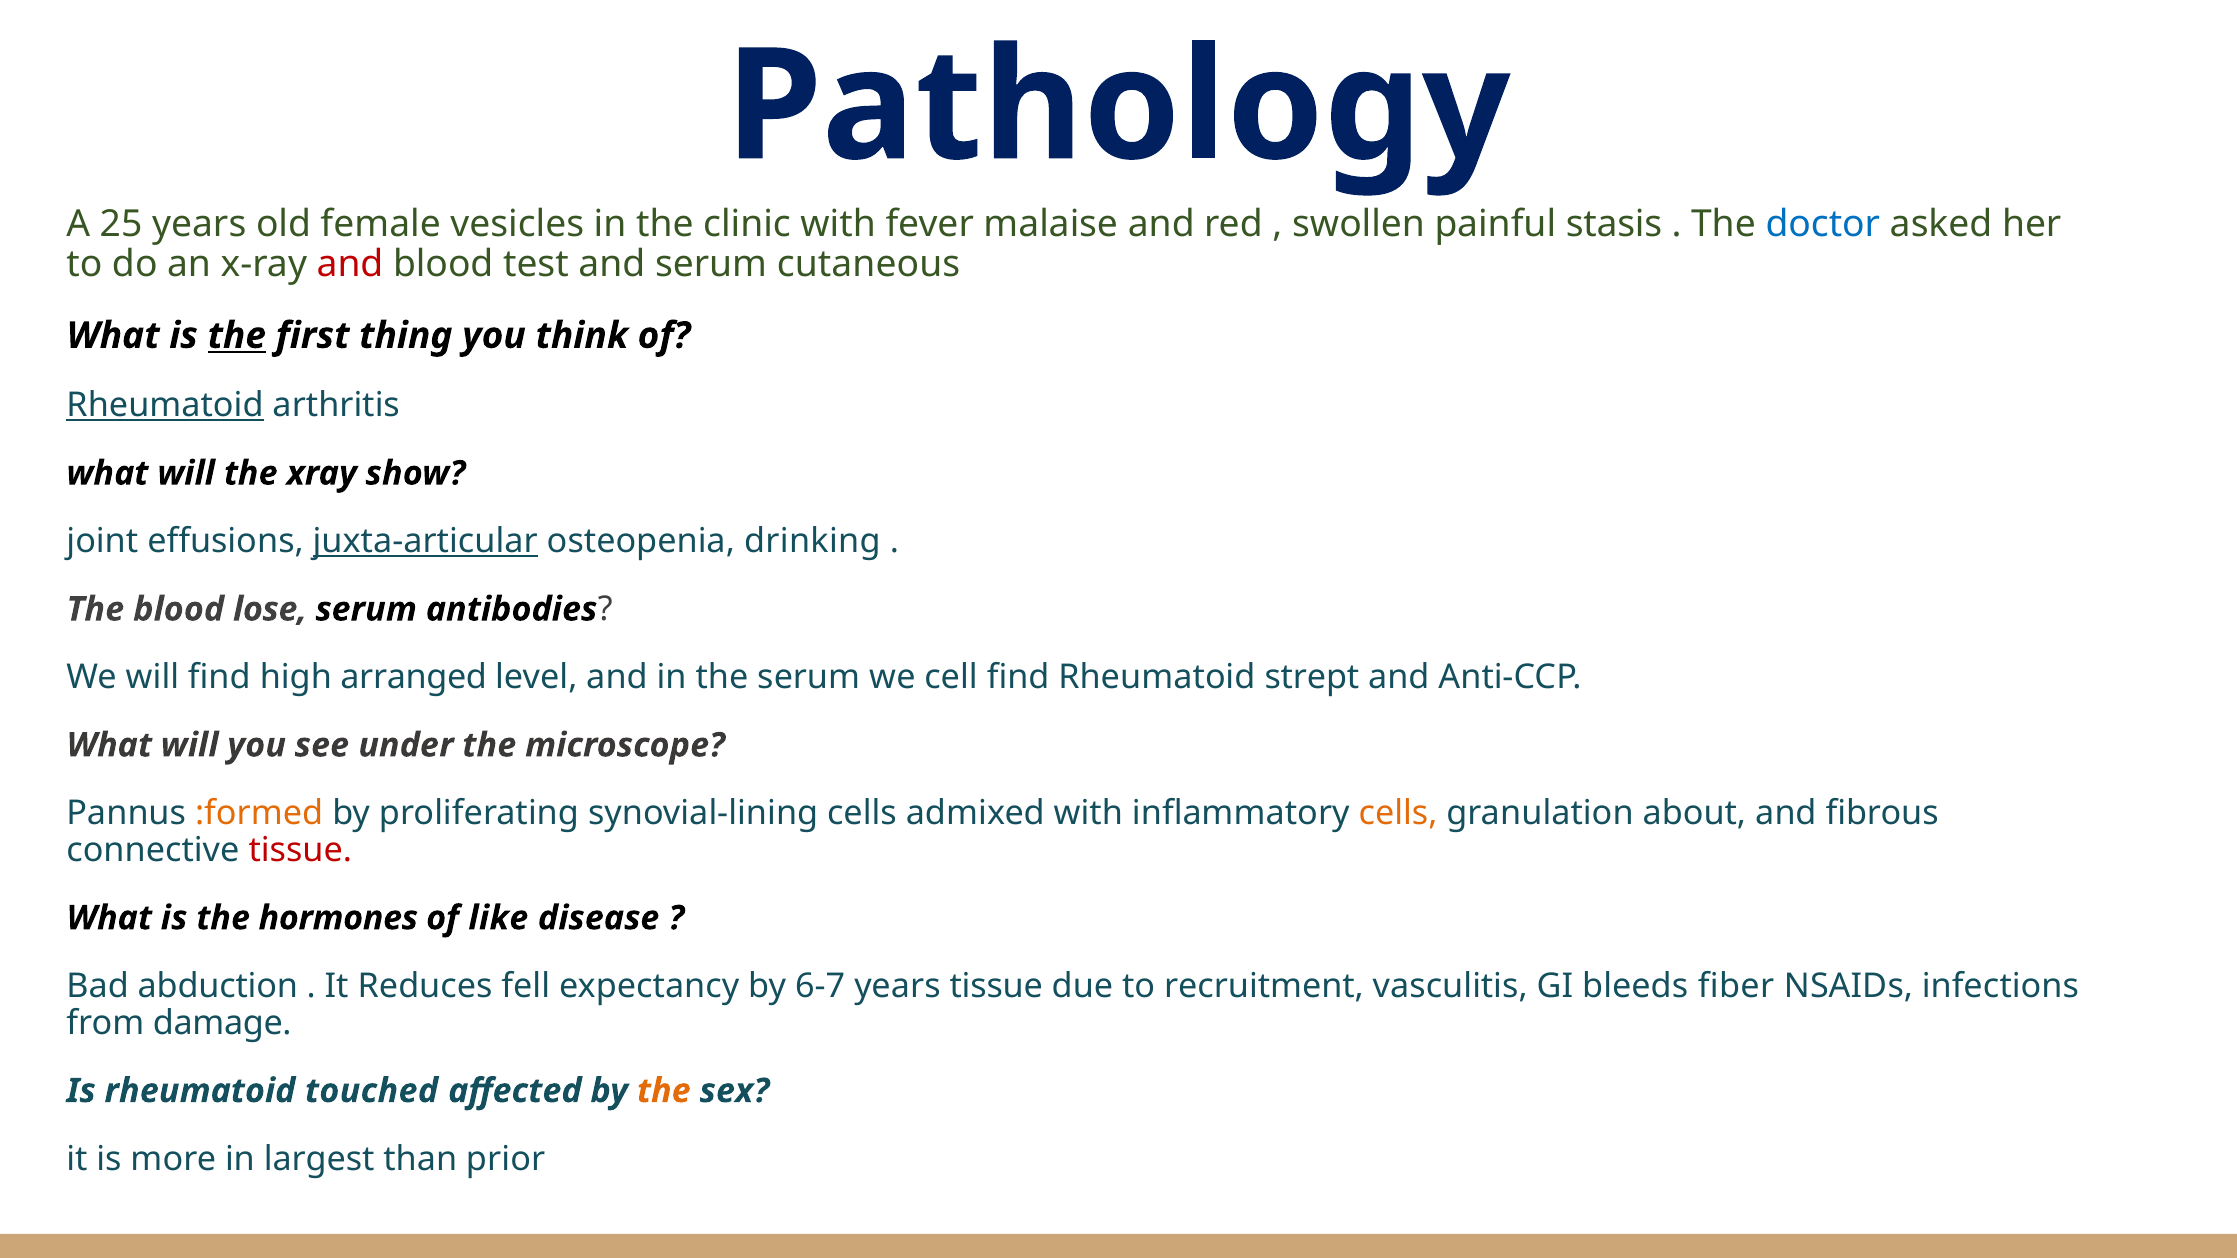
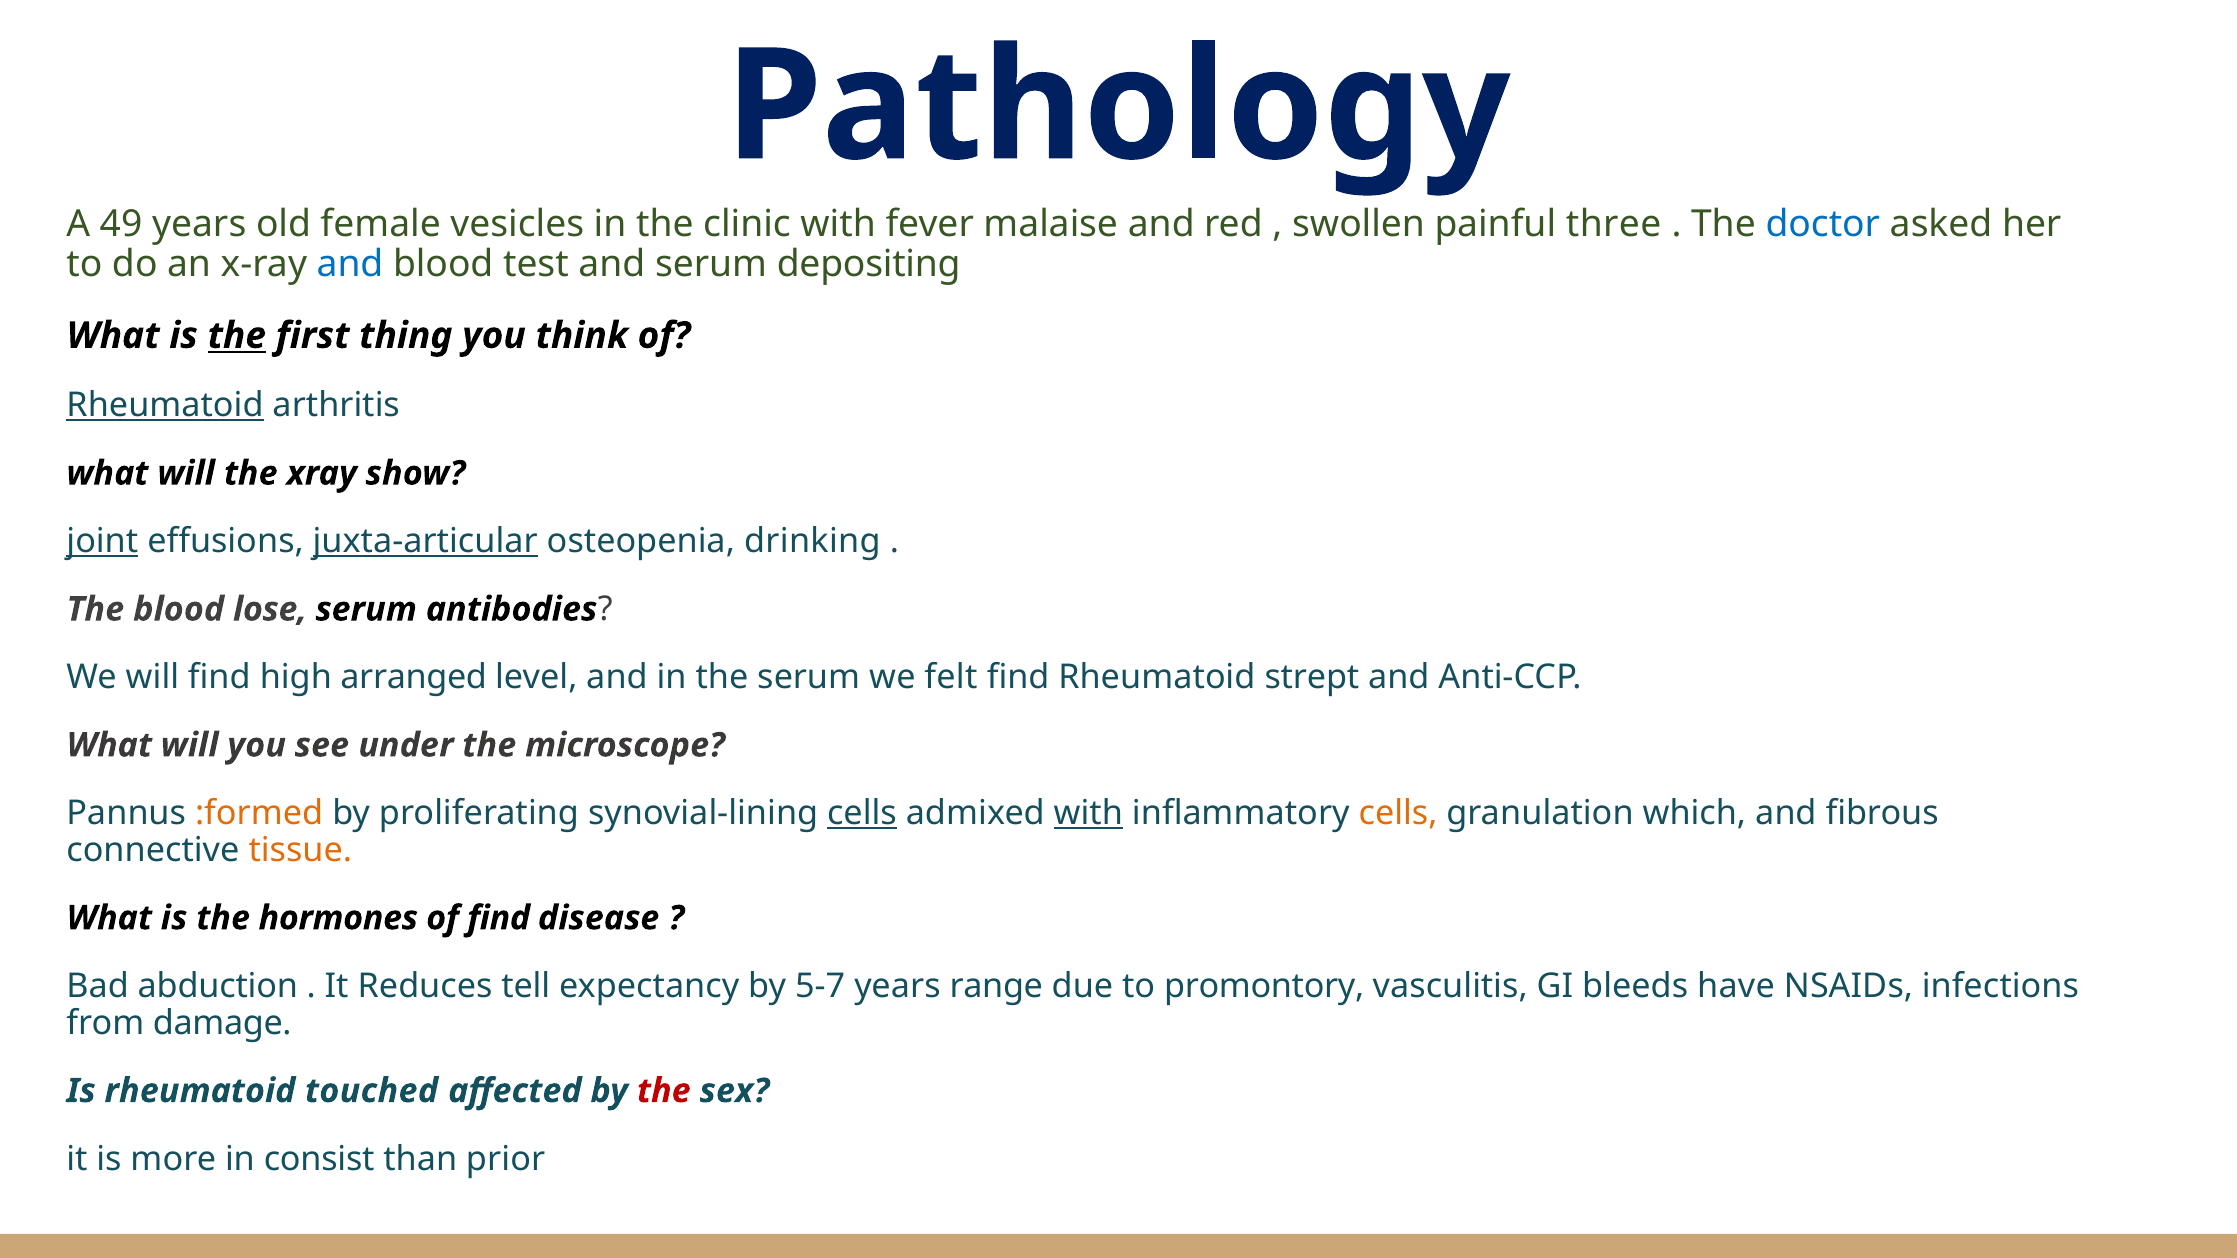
25: 25 -> 49
stasis: stasis -> three
and at (350, 264) colour: red -> blue
cutaneous: cutaneous -> depositing
joint underline: none -> present
cell: cell -> felt
cells at (862, 813) underline: none -> present
with at (1088, 813) underline: none -> present
about: about -> which
tissue at (300, 850) colour: red -> orange
of like: like -> find
fell: fell -> tell
6-7: 6-7 -> 5-7
years tissue: tissue -> range
recruitment: recruitment -> promontory
fiber: fiber -> have
the at (664, 1091) colour: orange -> red
largest: largest -> consist
